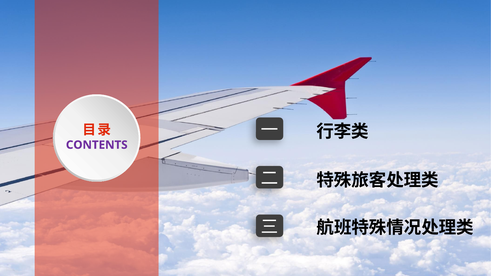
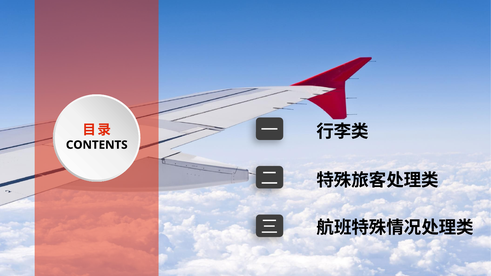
CONTENTS colour: purple -> black
